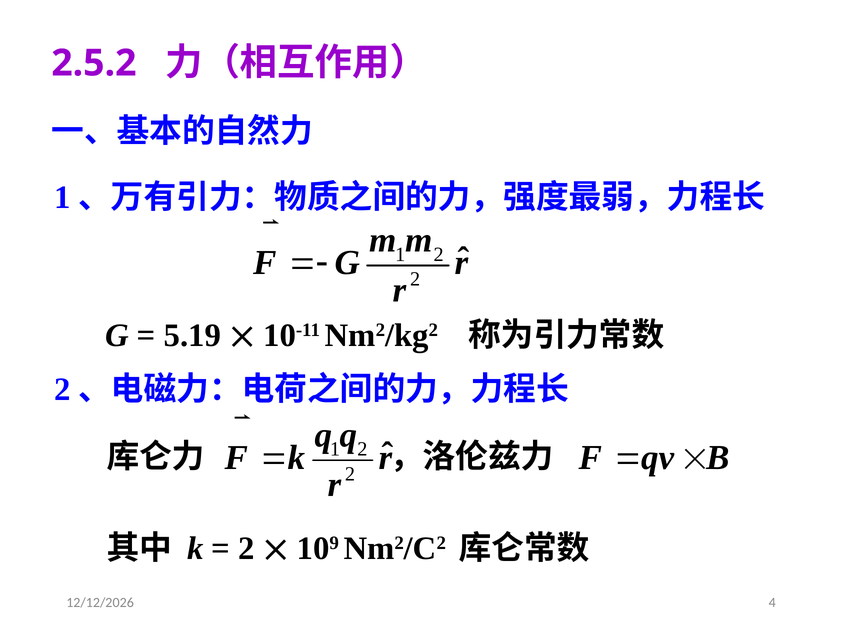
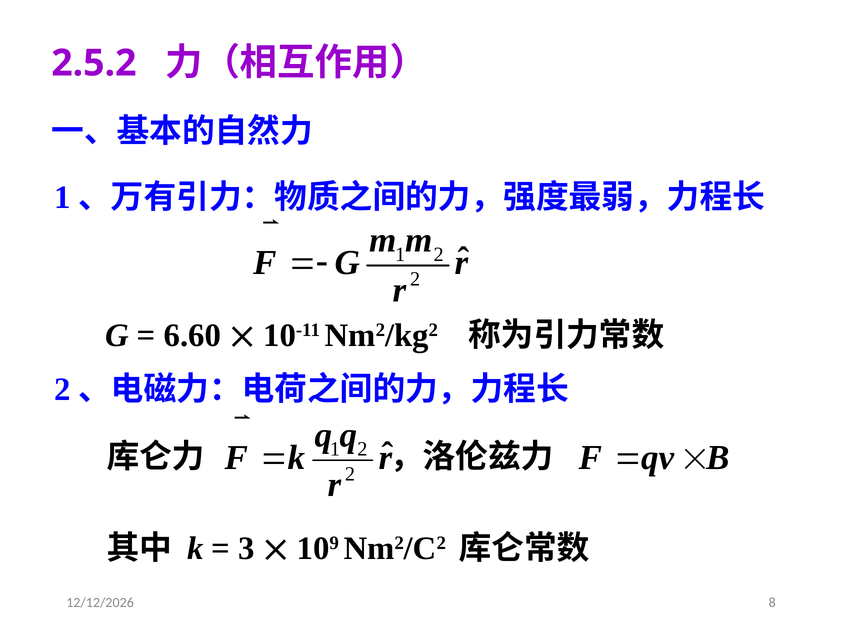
5.19: 5.19 -> 6.60
2 at (246, 549): 2 -> 3
4: 4 -> 8
